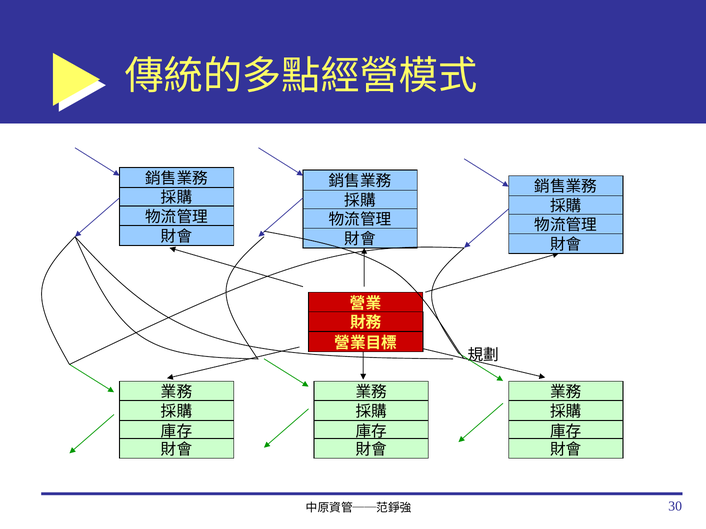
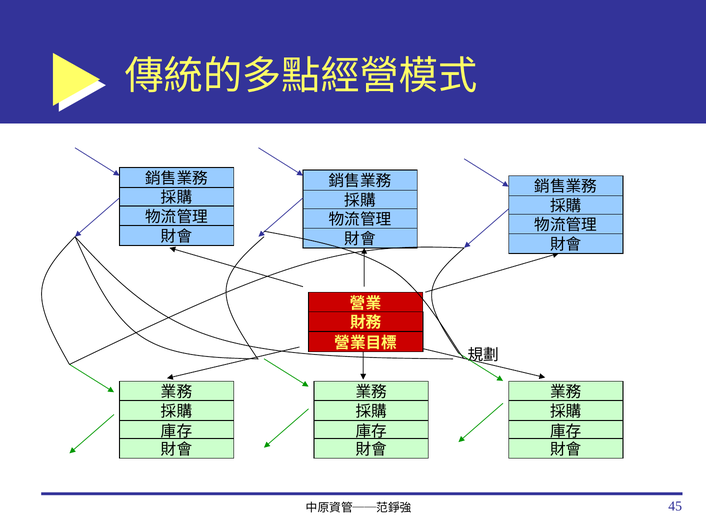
30: 30 -> 45
